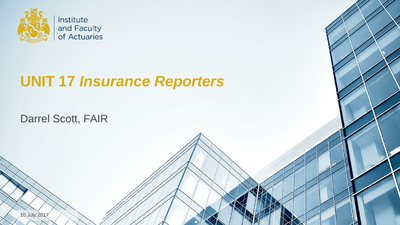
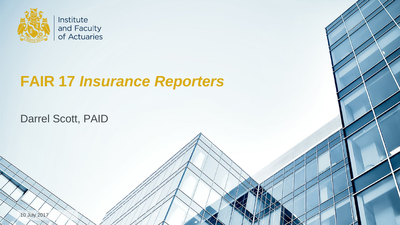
UNIT: UNIT -> FAIR
FAIR: FAIR -> PAID
